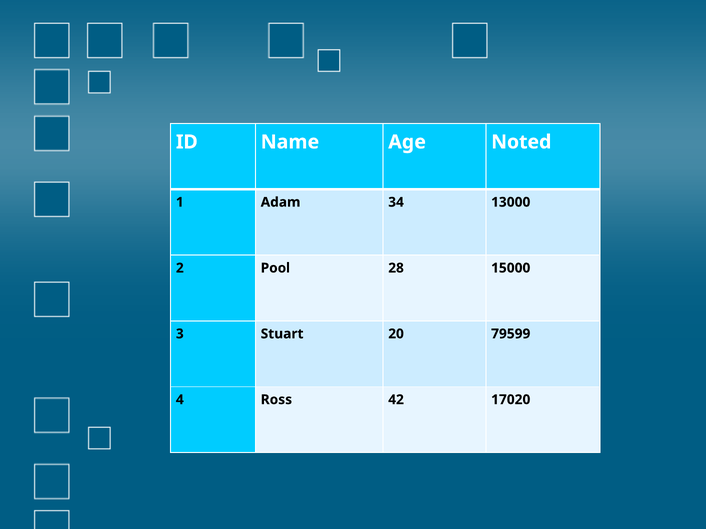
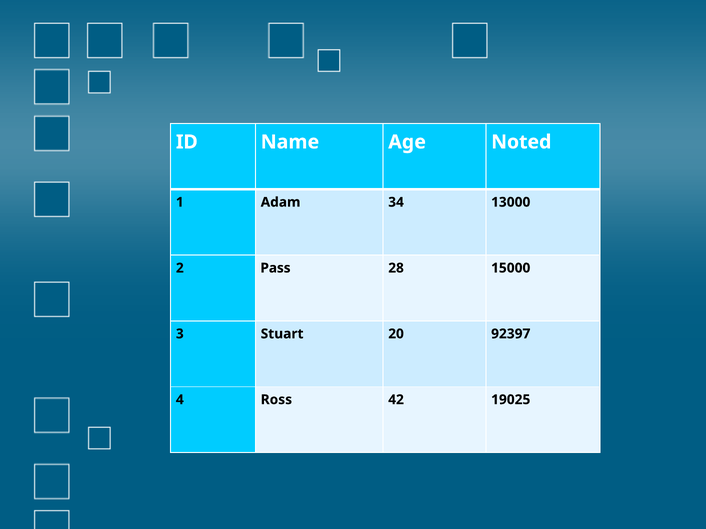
Pool: Pool -> Pass
79599: 79599 -> 92397
17020: 17020 -> 19025
